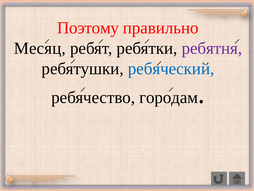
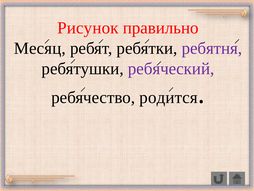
Поэтому: Поэтому -> Рисунок
ребяческий colour: blue -> purple
городам: городам -> родится
